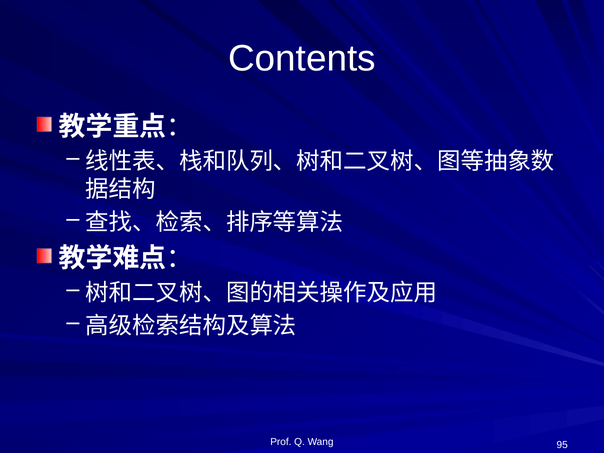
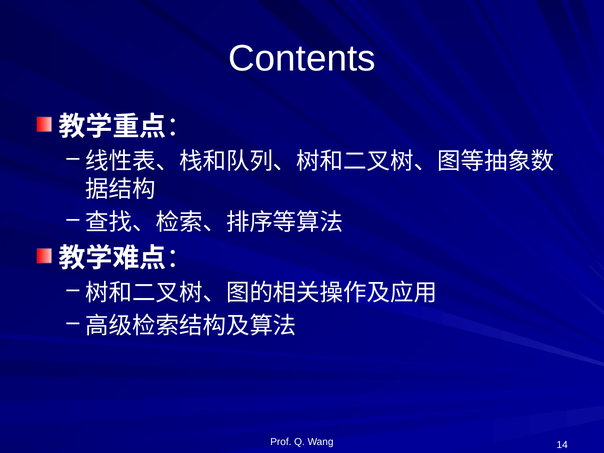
95: 95 -> 14
